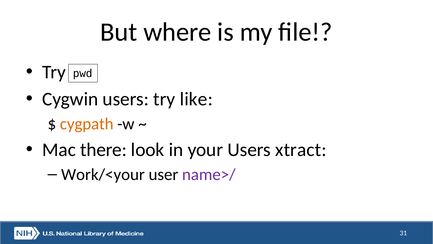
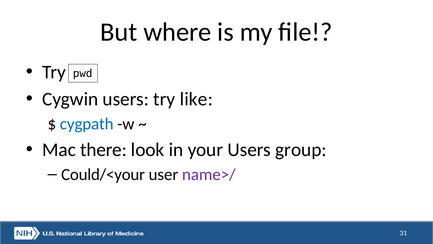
cygpath colour: orange -> blue
xtract: xtract -> group
Work/<your: Work/<your -> Could/<your
